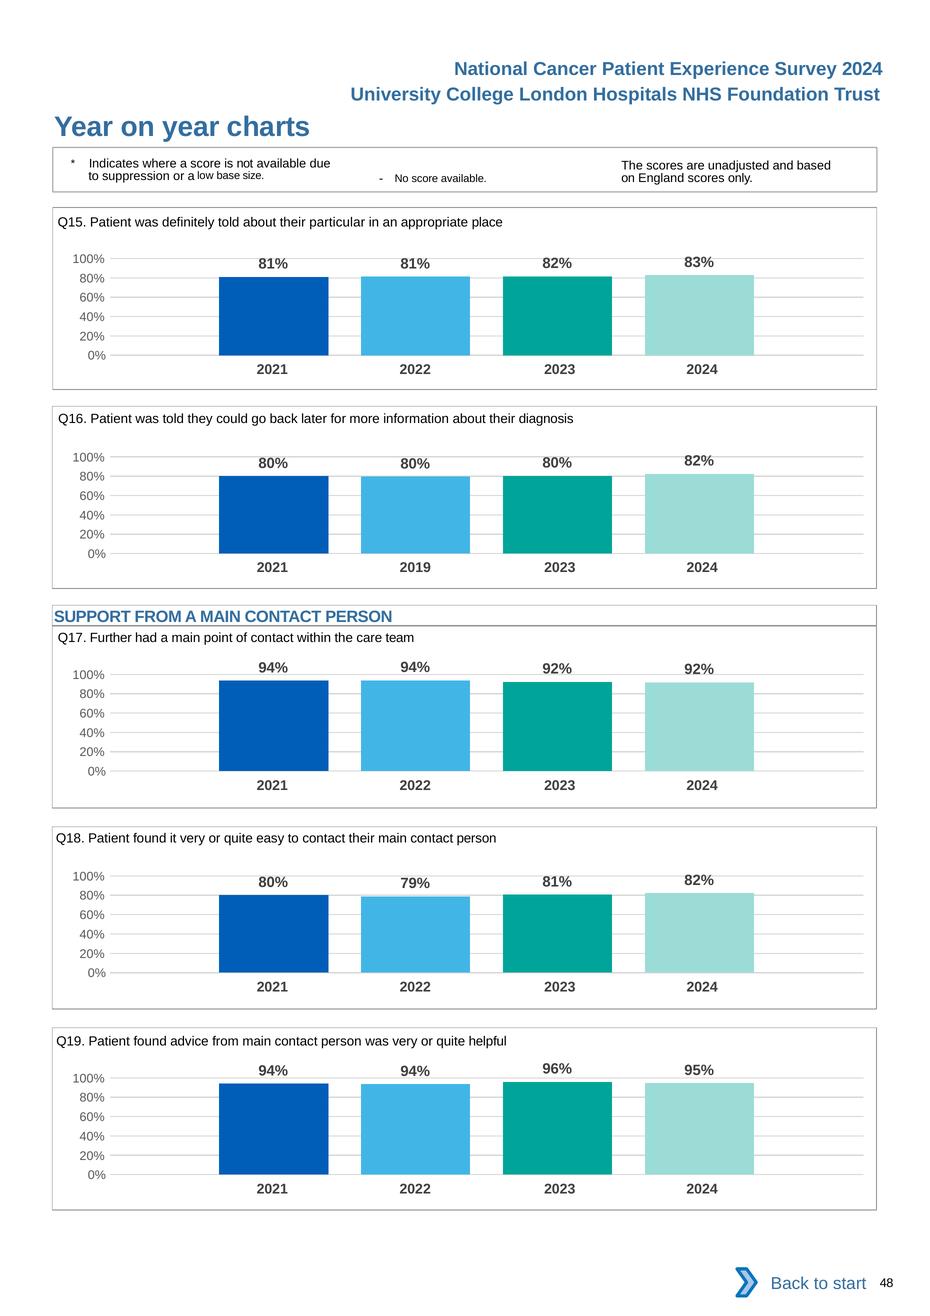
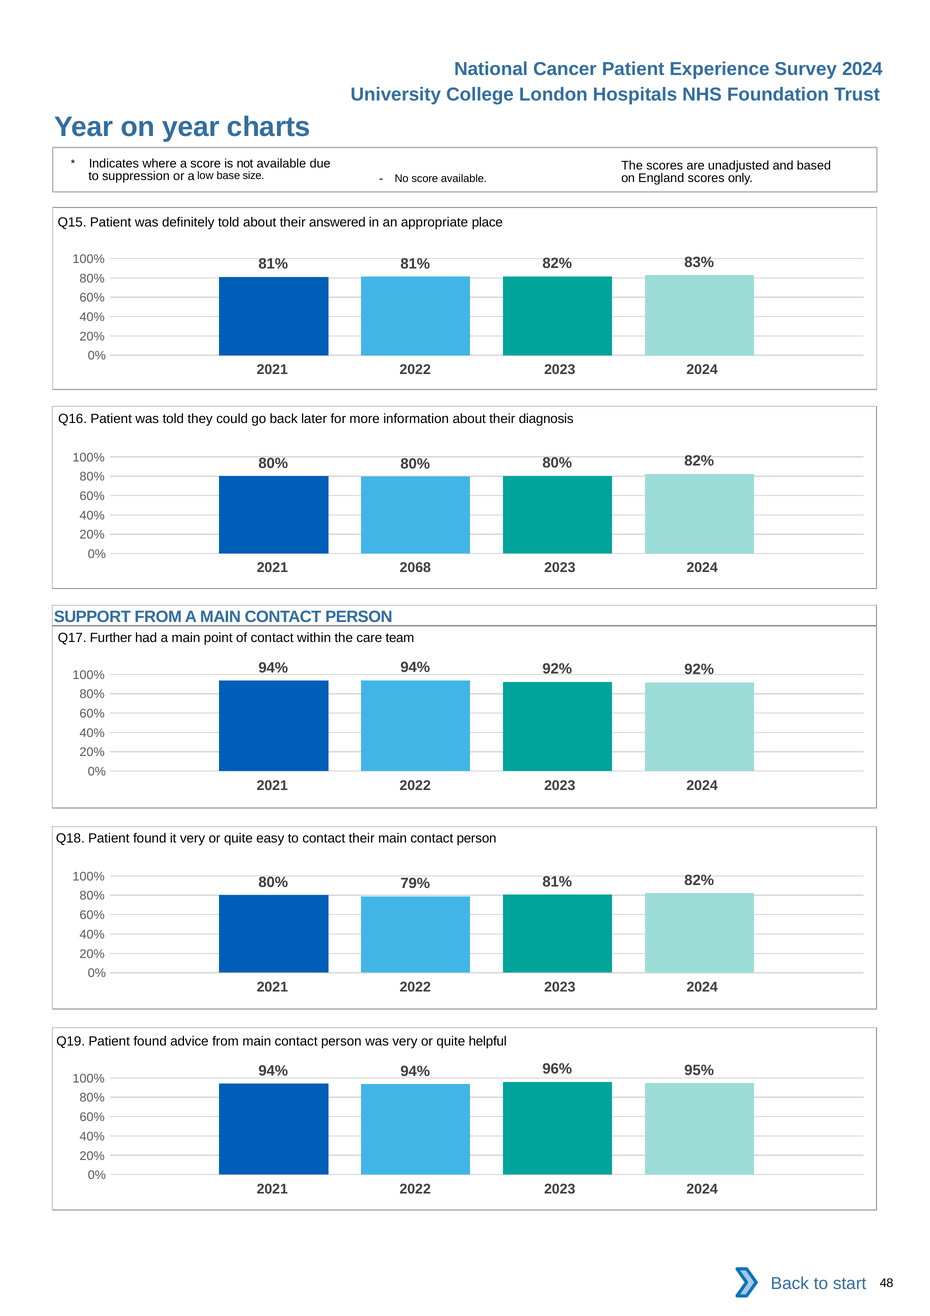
particular: particular -> answered
2019: 2019 -> 2068
